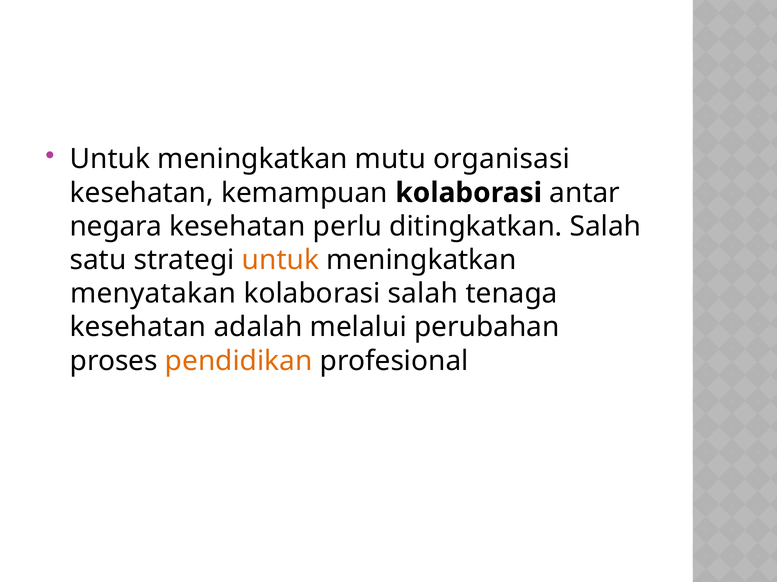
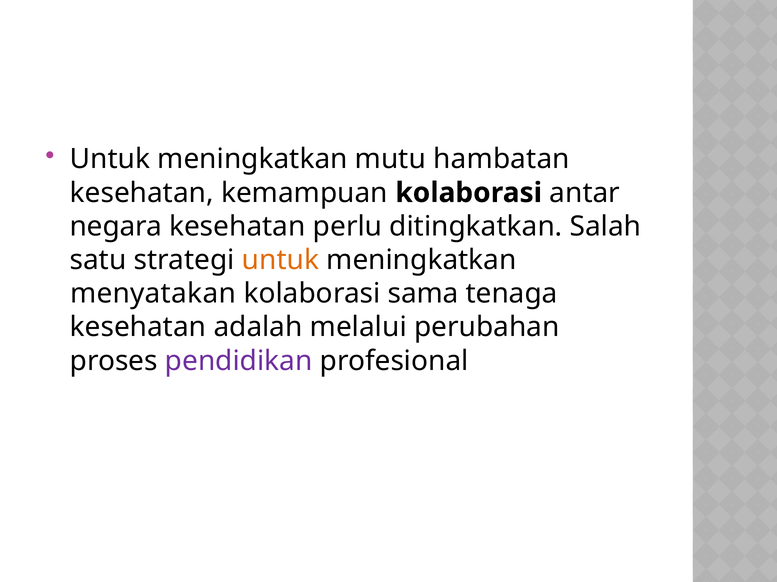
organisasi: organisasi -> hambatan
kolaborasi salah: salah -> sama
pendidikan colour: orange -> purple
